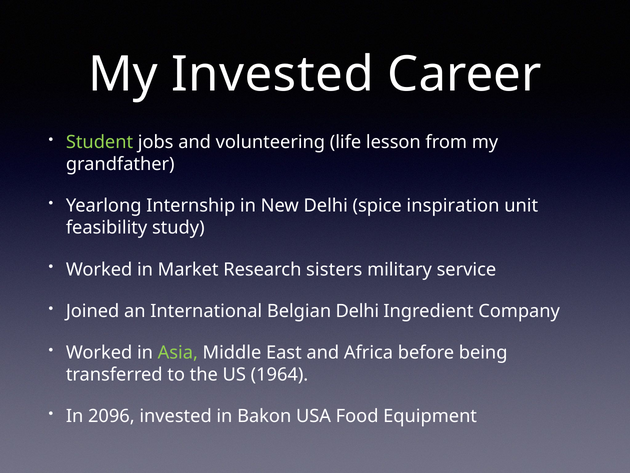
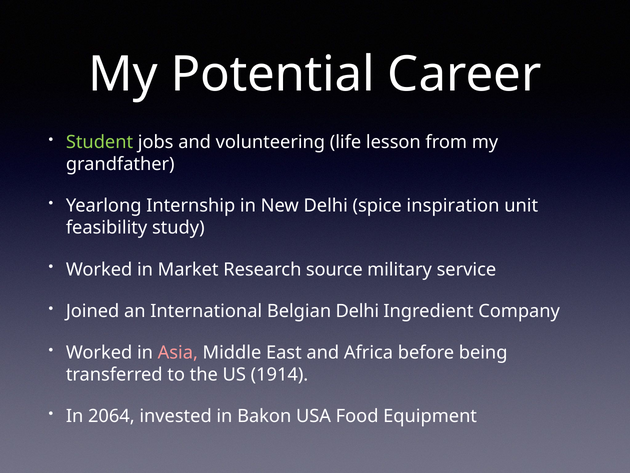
My Invested: Invested -> Potential
sisters: sisters -> source
Asia colour: light green -> pink
1964: 1964 -> 1914
2096: 2096 -> 2064
